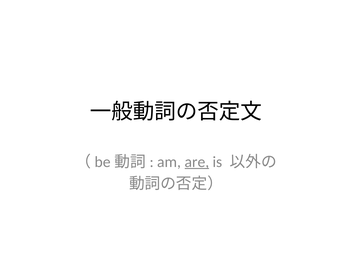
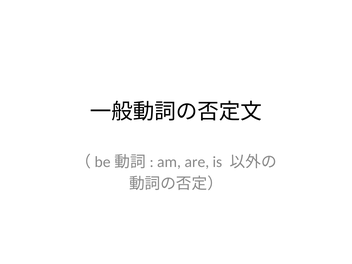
are underline: present -> none
